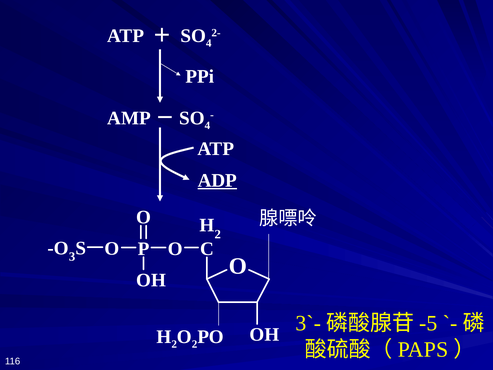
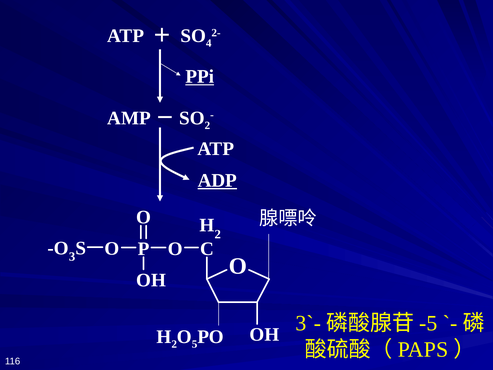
PPi underline: none -> present
4 at (207, 125): 4 -> 2
2 at (195, 344): 2 -> 5
